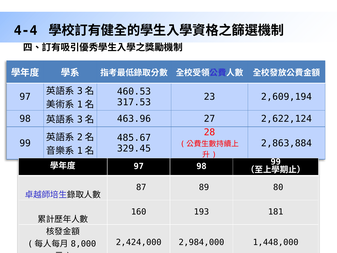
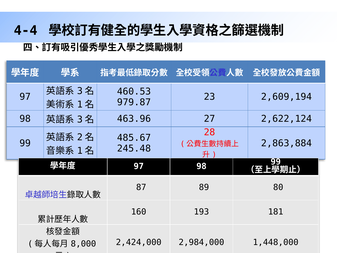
317.53: 317.53 -> 979.87
329.45: 329.45 -> 245.48
